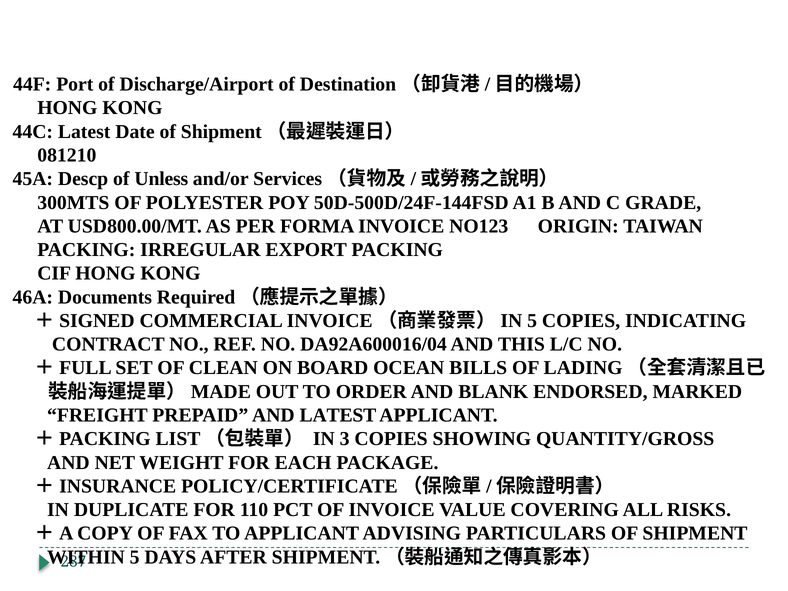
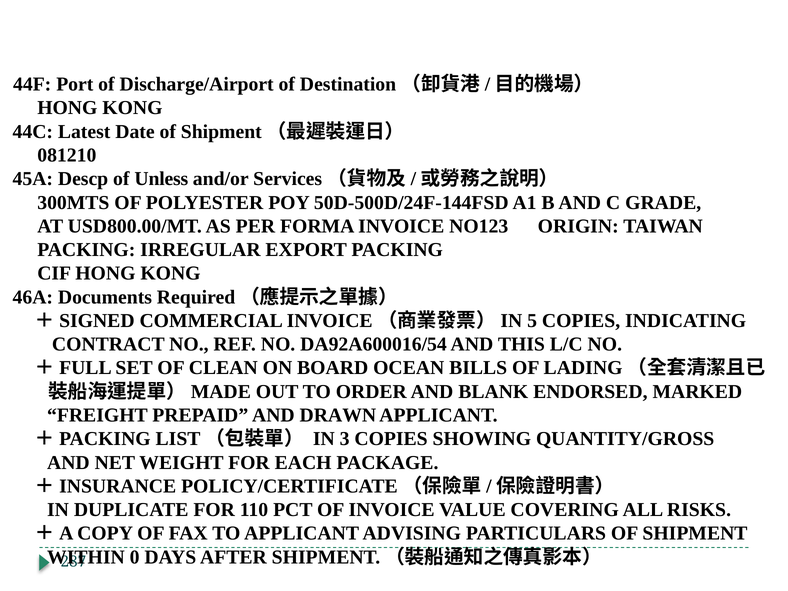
DA92A600016/04: DA92A600016/04 -> DA92A600016/54
AND LATEST: LATEST -> DRAWN
5 at (135, 557): 5 -> 0
